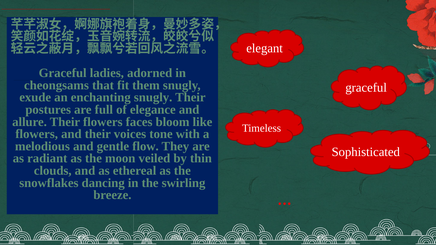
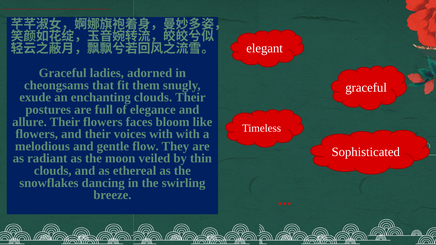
enchanting snugly: snugly -> clouds
voices tone: tone -> with
